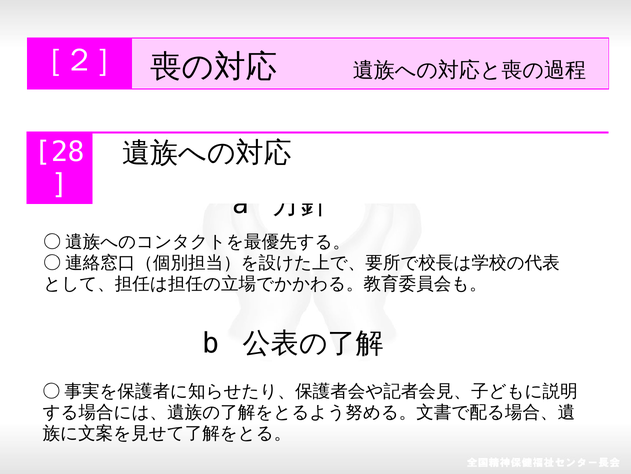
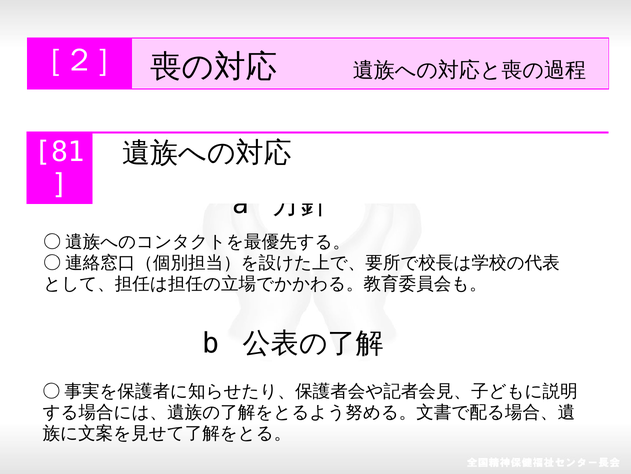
28: 28 -> 81
